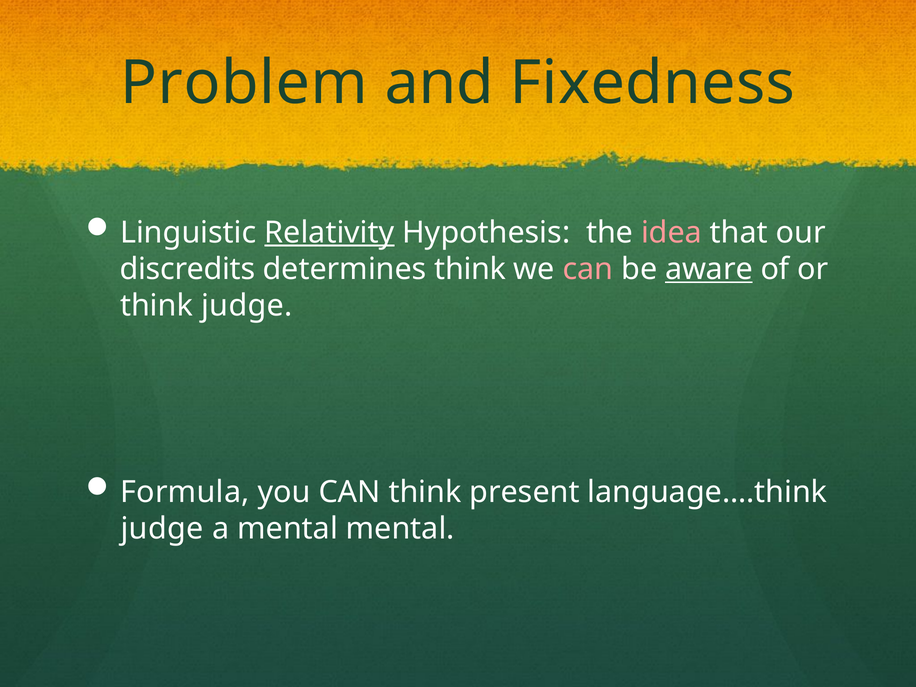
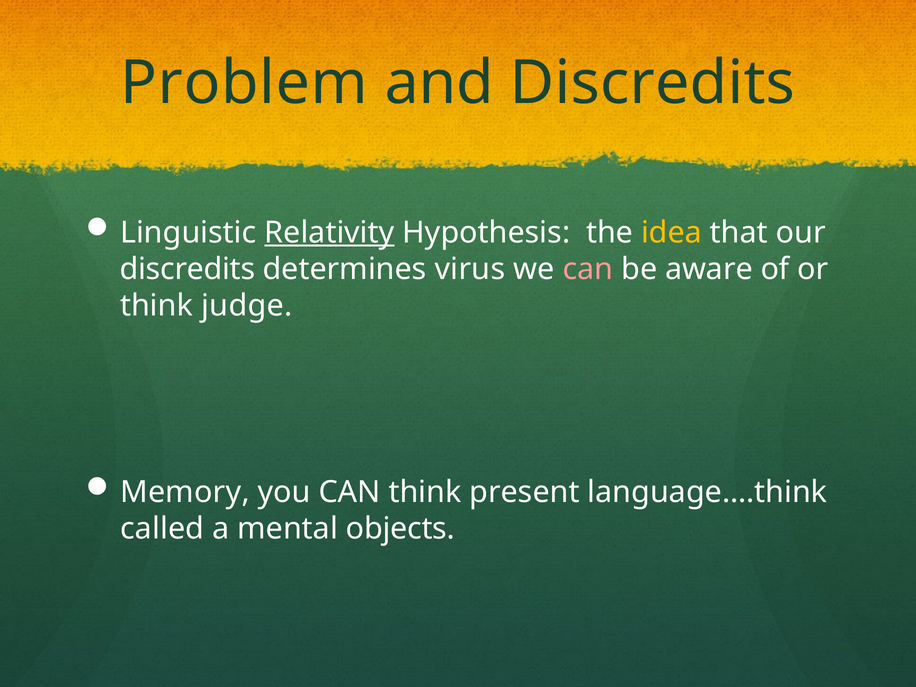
and Fixedness: Fixedness -> Discredits
idea colour: pink -> yellow
determines think: think -> virus
aware underline: present -> none
Formula: Formula -> Memory
judge at (162, 529): judge -> called
mental mental: mental -> objects
